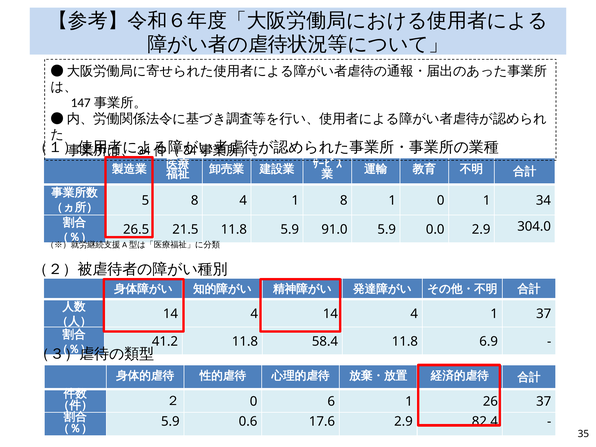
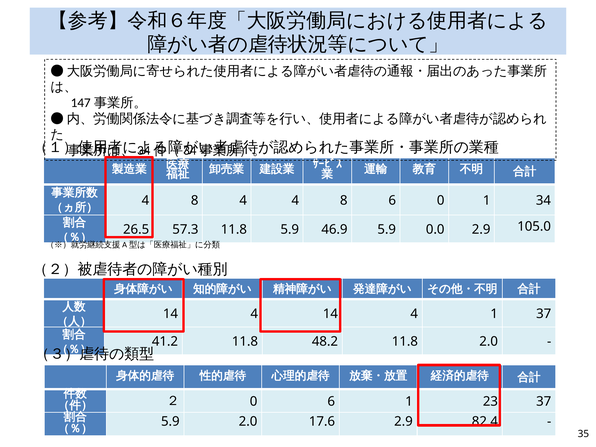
5 at (145, 200): 5 -> 4
8 4 1: 1 -> 4
8 1: 1 -> 6
21.5: 21.5 -> 57.3
91.0: 91.0 -> 46.9
304.0: 304.0 -> 105.0
58.4: 58.4 -> 48.2
11.8 6.9: 6.9 -> 2.0
26: 26 -> 23
5.9 0.6: 0.6 -> 2.0
